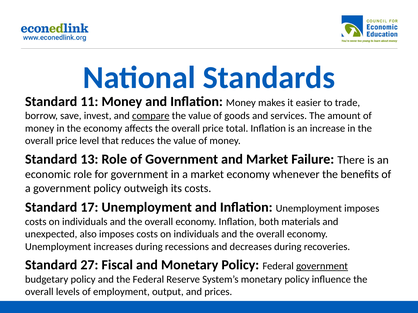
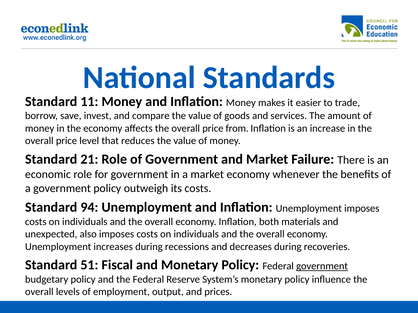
compare underline: present -> none
total: total -> from
13: 13 -> 21
17: 17 -> 94
27: 27 -> 51
